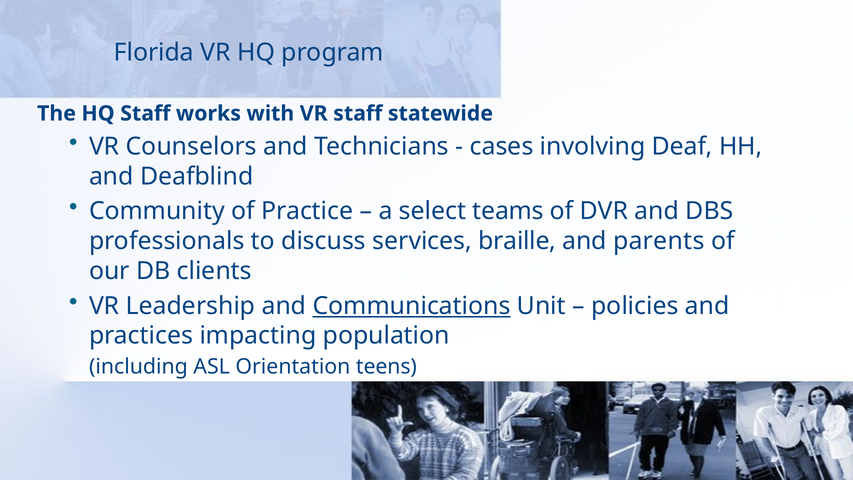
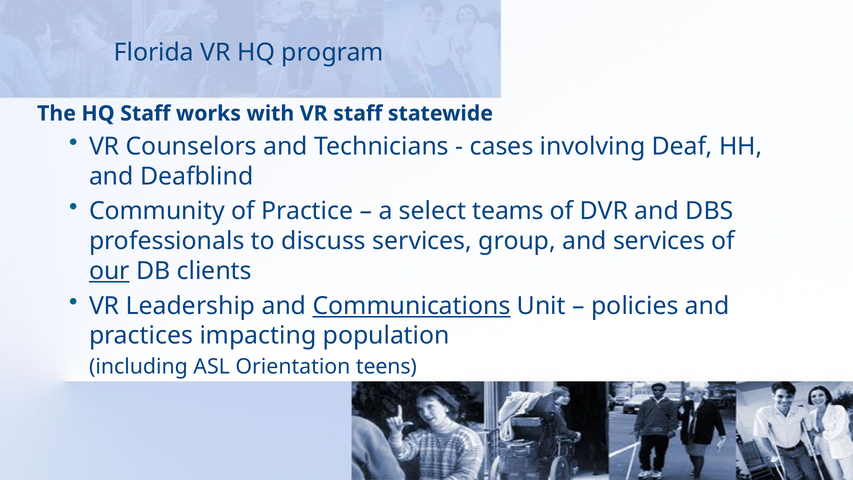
braille: braille -> group
and parents: parents -> services
our underline: none -> present
